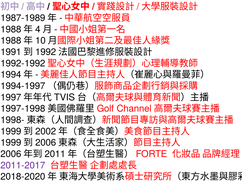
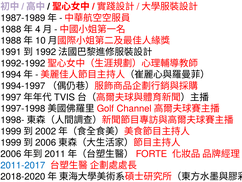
2011-2017 colour: purple -> blue
